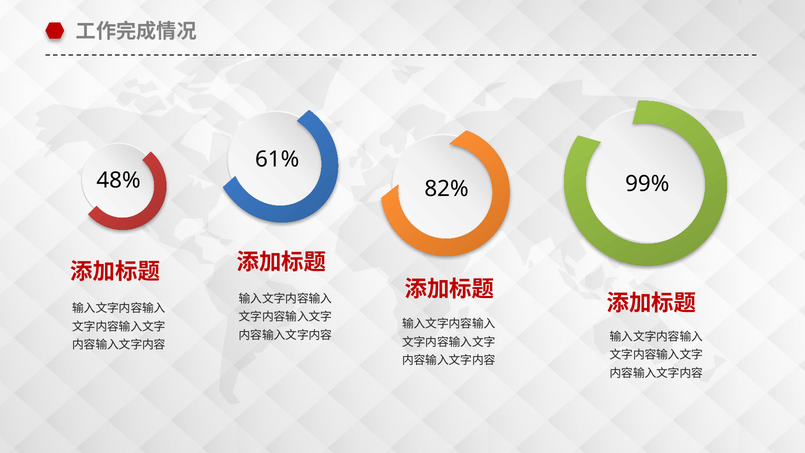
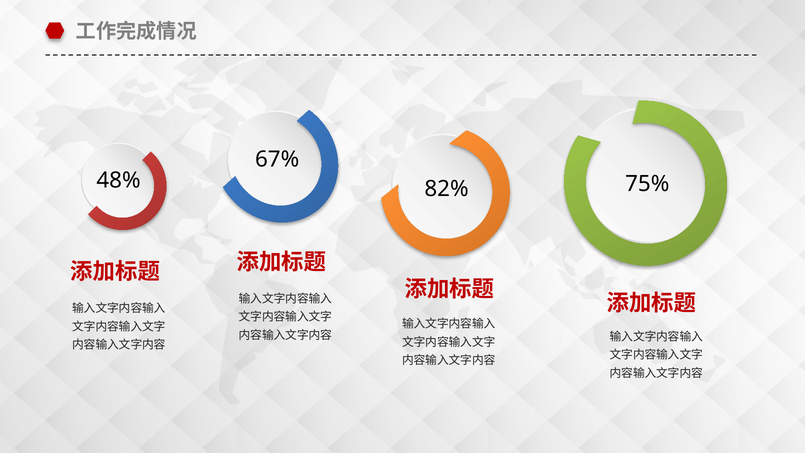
61%: 61% -> 67%
99%: 99% -> 75%
